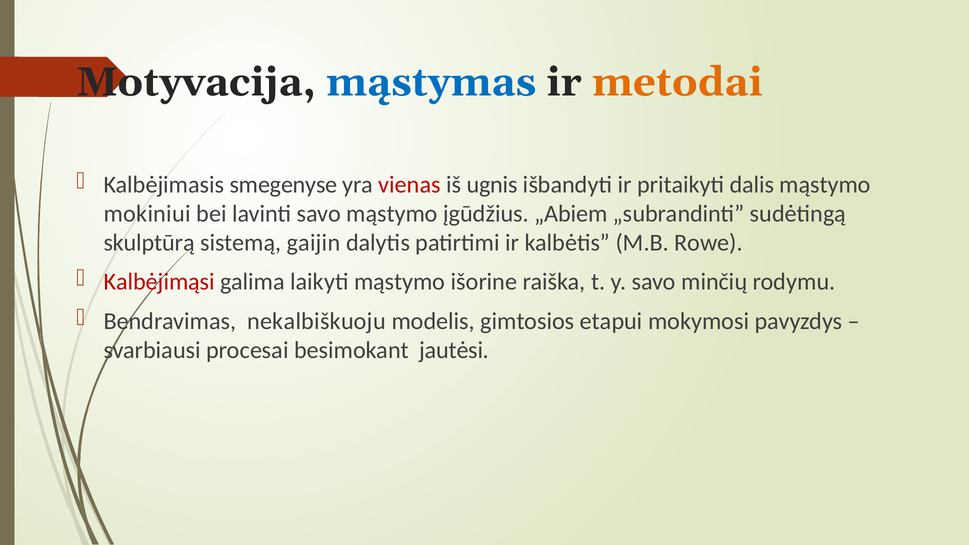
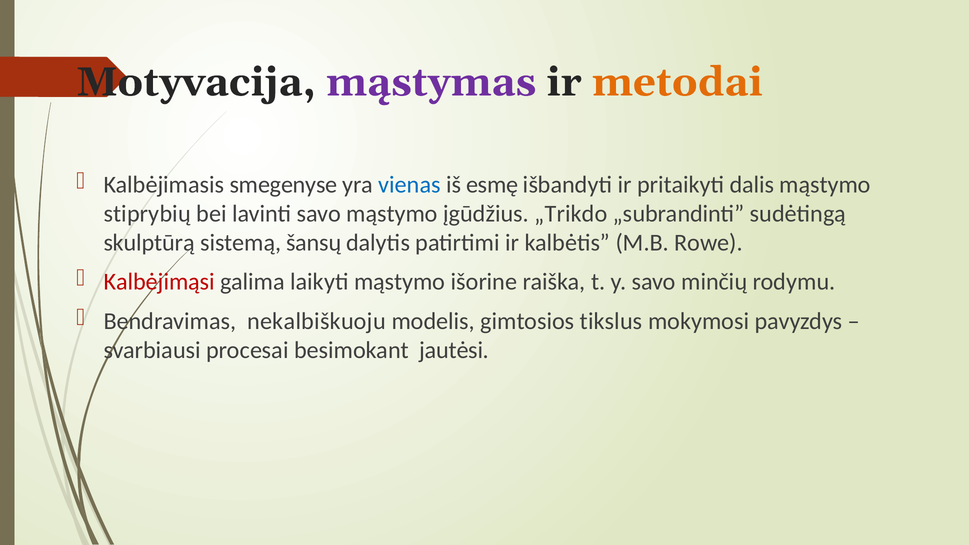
mąstymas colour: blue -> purple
vienas colour: red -> blue
ugnis: ugnis -> esmę
mokiniui: mokiniui -> stiprybių
„Abiem: „Abiem -> „Trikdo
gaijin: gaijin -> šansų
etapui: etapui -> tikslus
